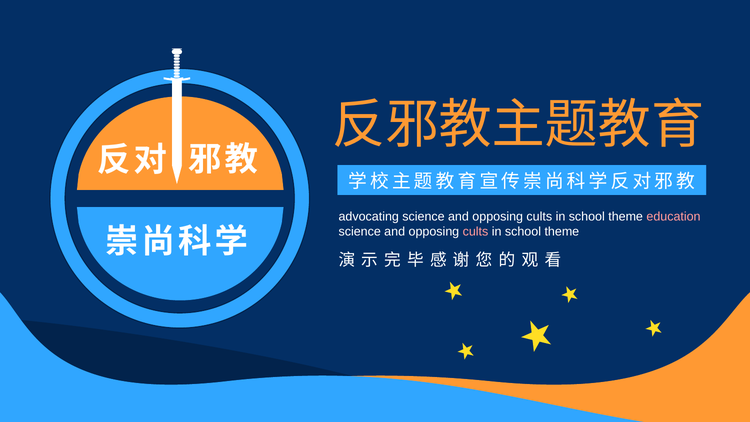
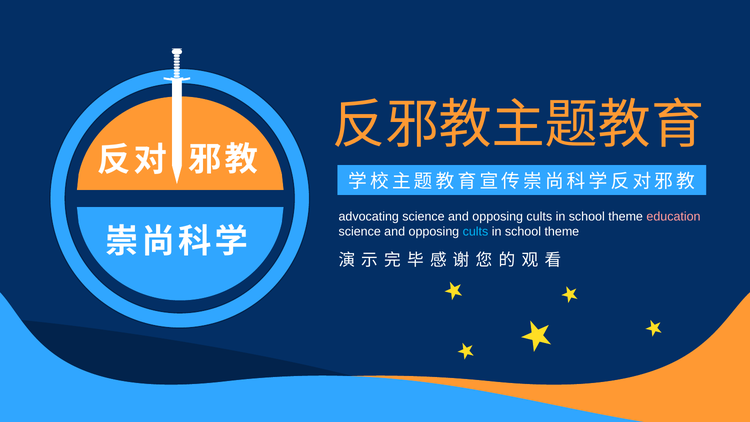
cults at (475, 231) colour: pink -> light blue
